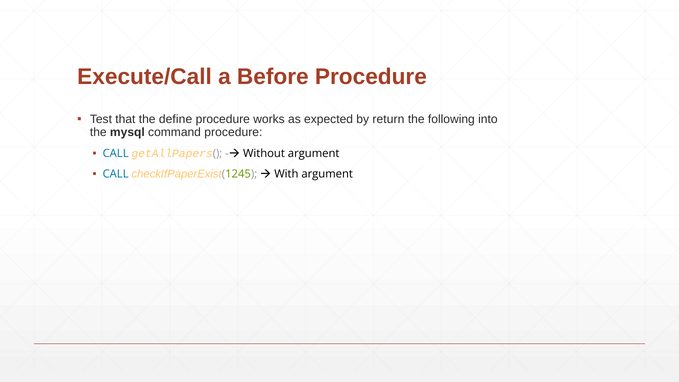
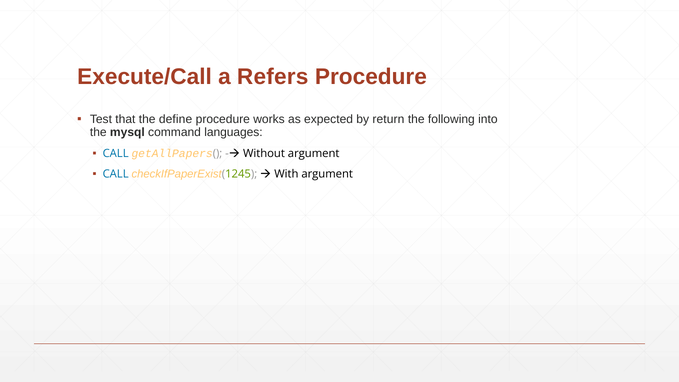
Before: Before -> Refers
command procedure: procedure -> languages
